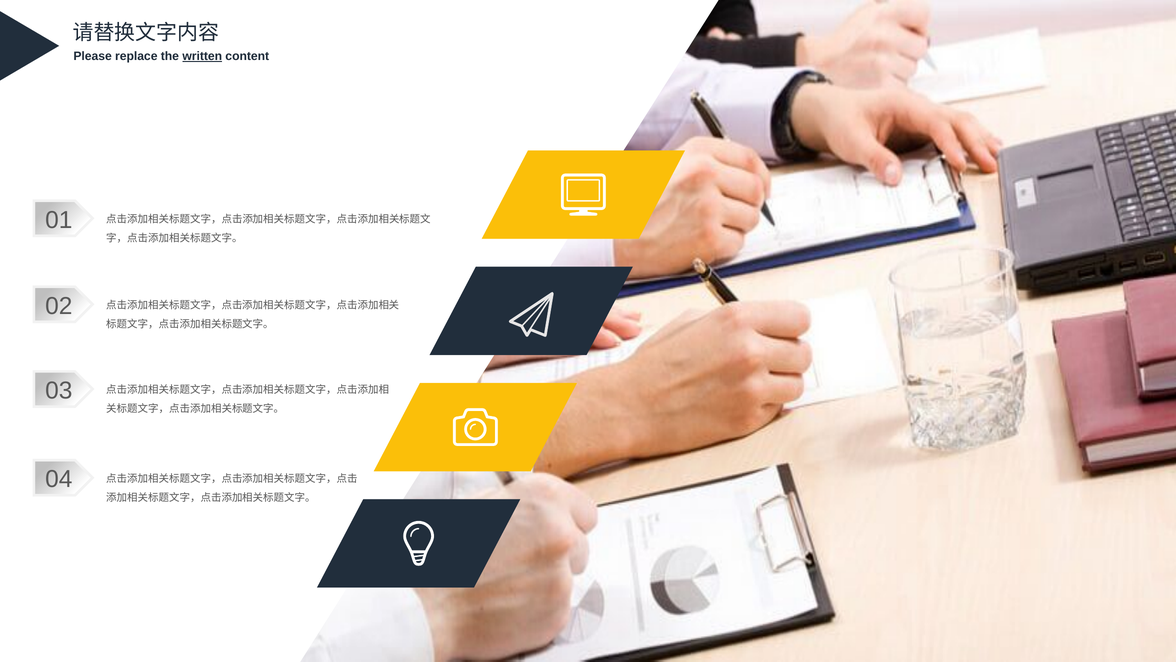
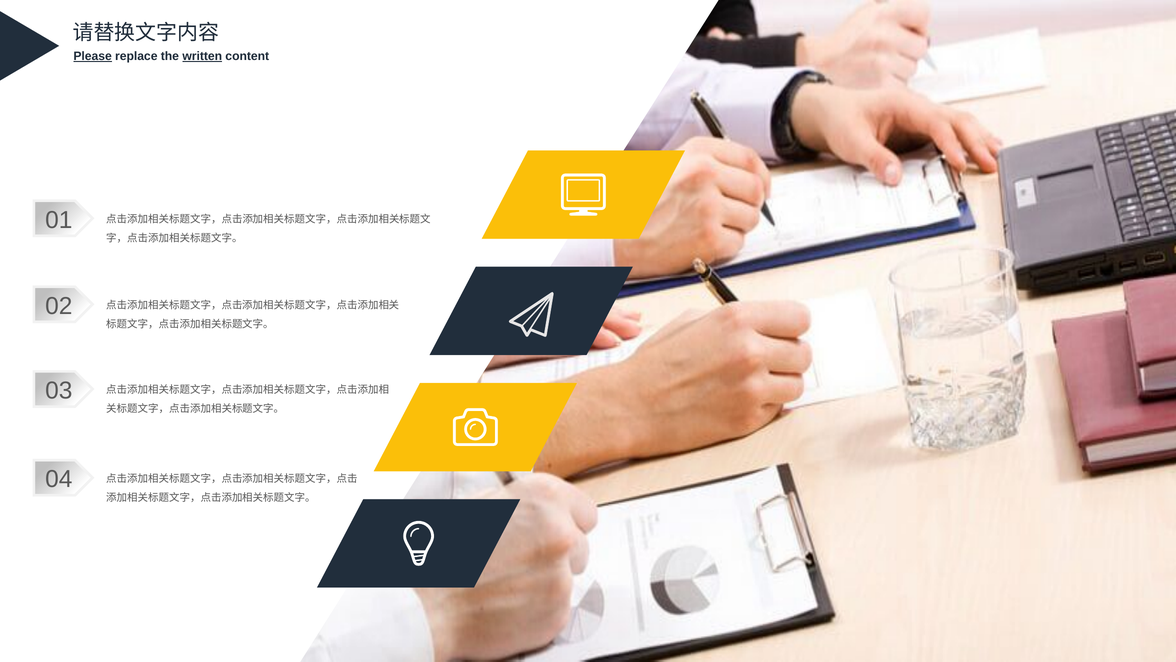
Please underline: none -> present
